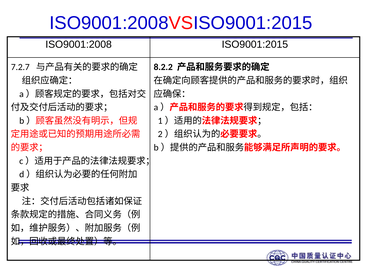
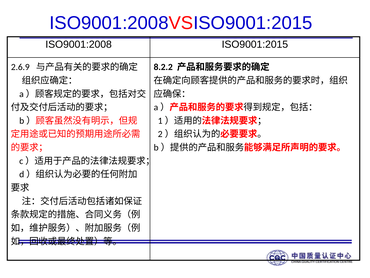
7.2.7: 7.2.7 -> 2.6.9
